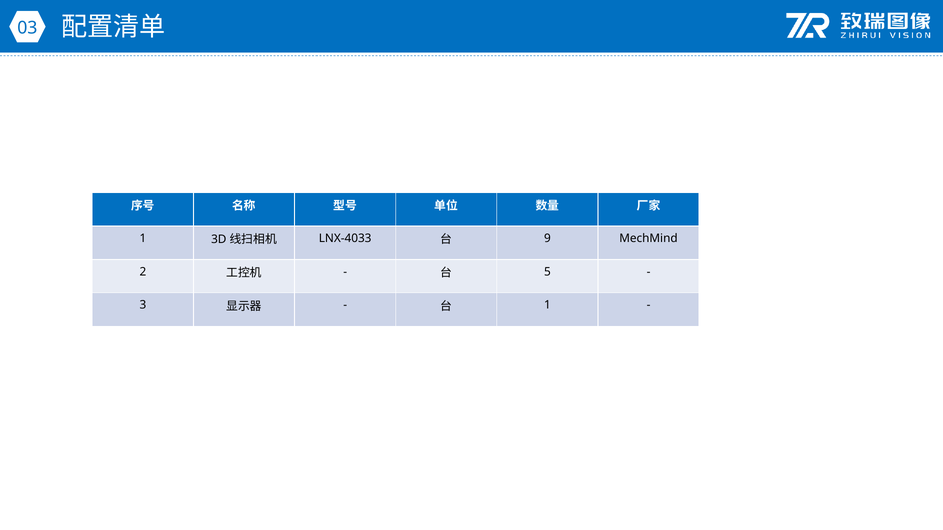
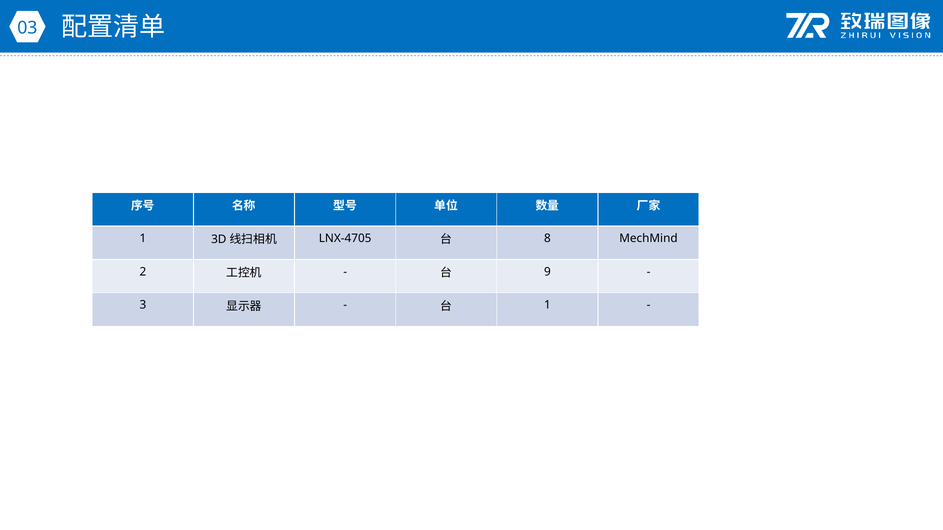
LNX-4033: LNX-4033 -> LNX-4705
9: 9 -> 8
5: 5 -> 9
